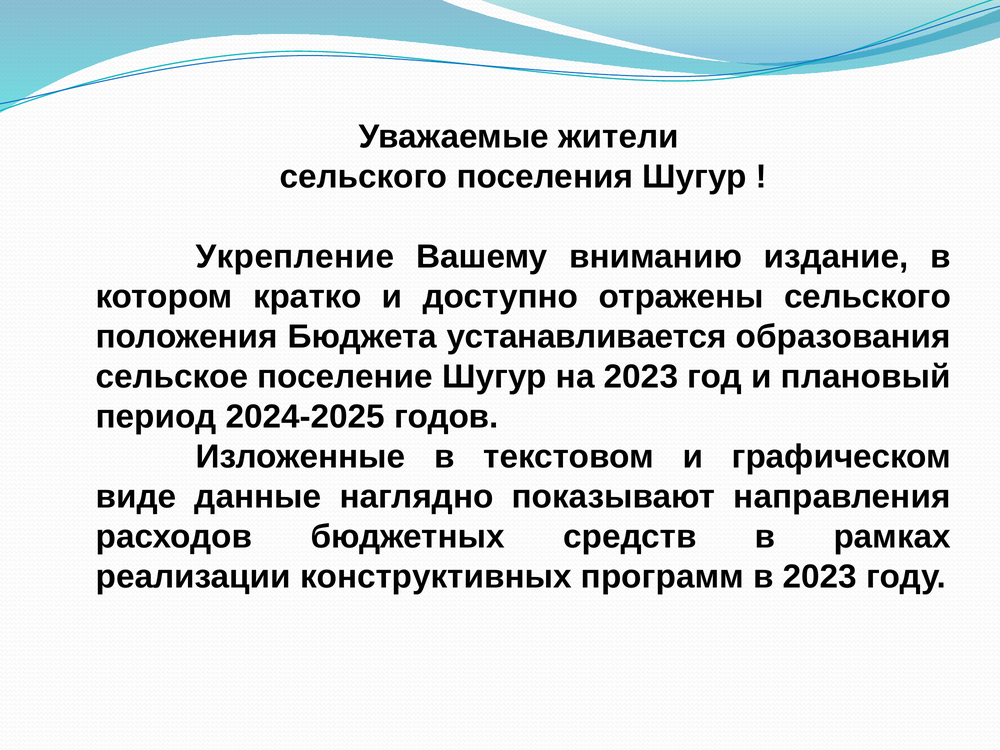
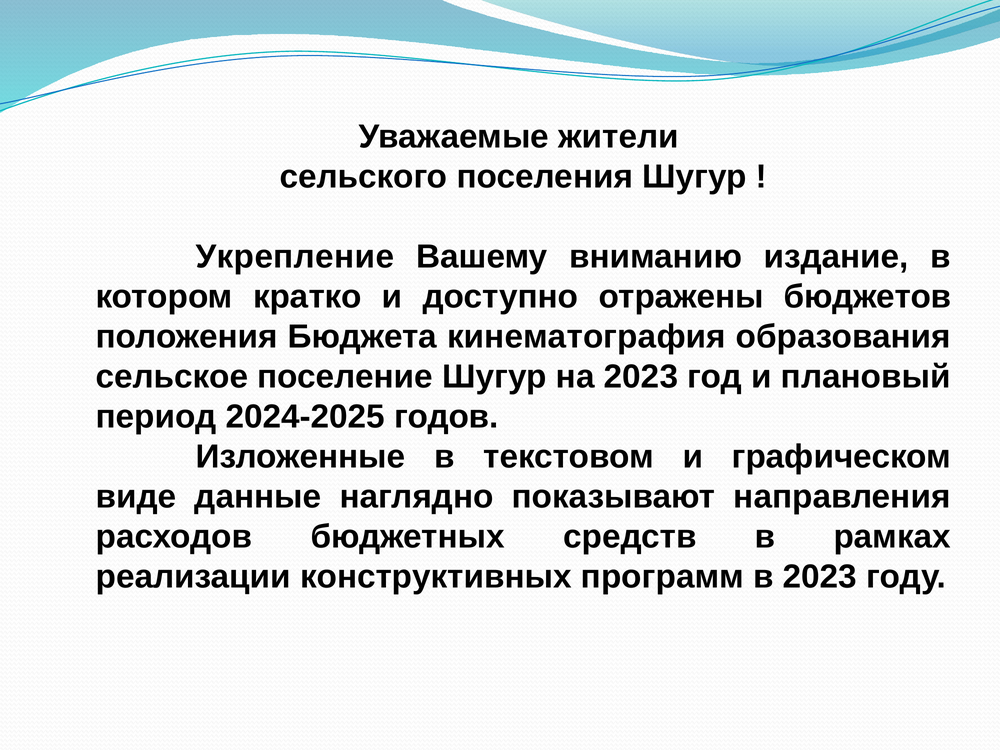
отражены сельского: сельского -> бюджетов
устанавливается: устанавливается -> кинематография
